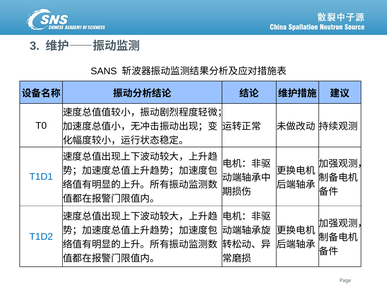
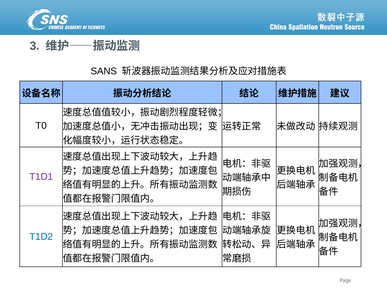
T1D1 colour: blue -> purple
